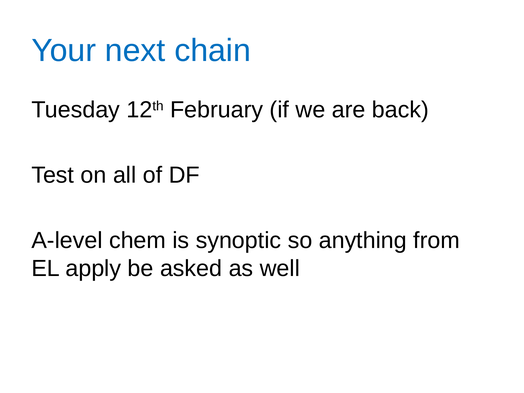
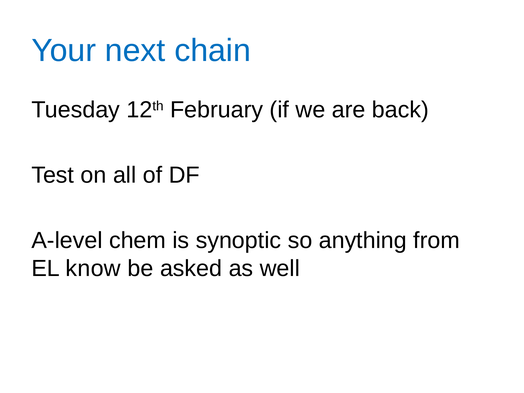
apply: apply -> know
